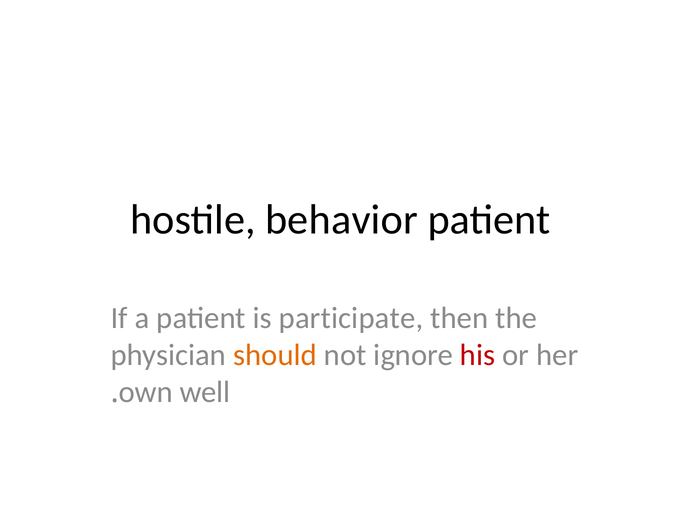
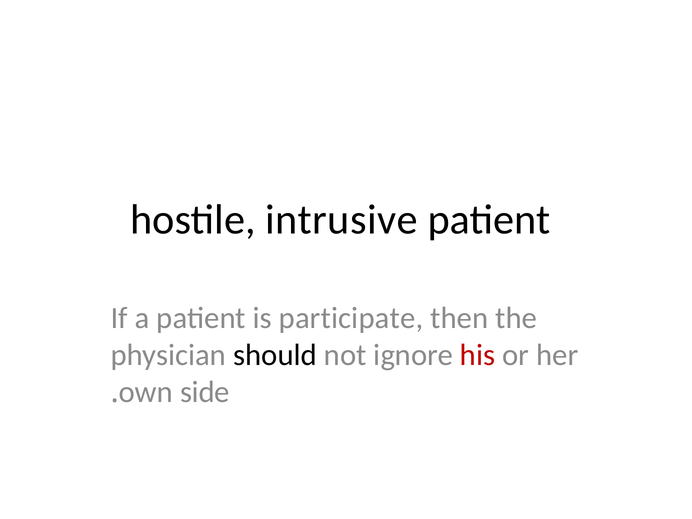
behavior: behavior -> intrusive
should colour: orange -> black
well: well -> side
